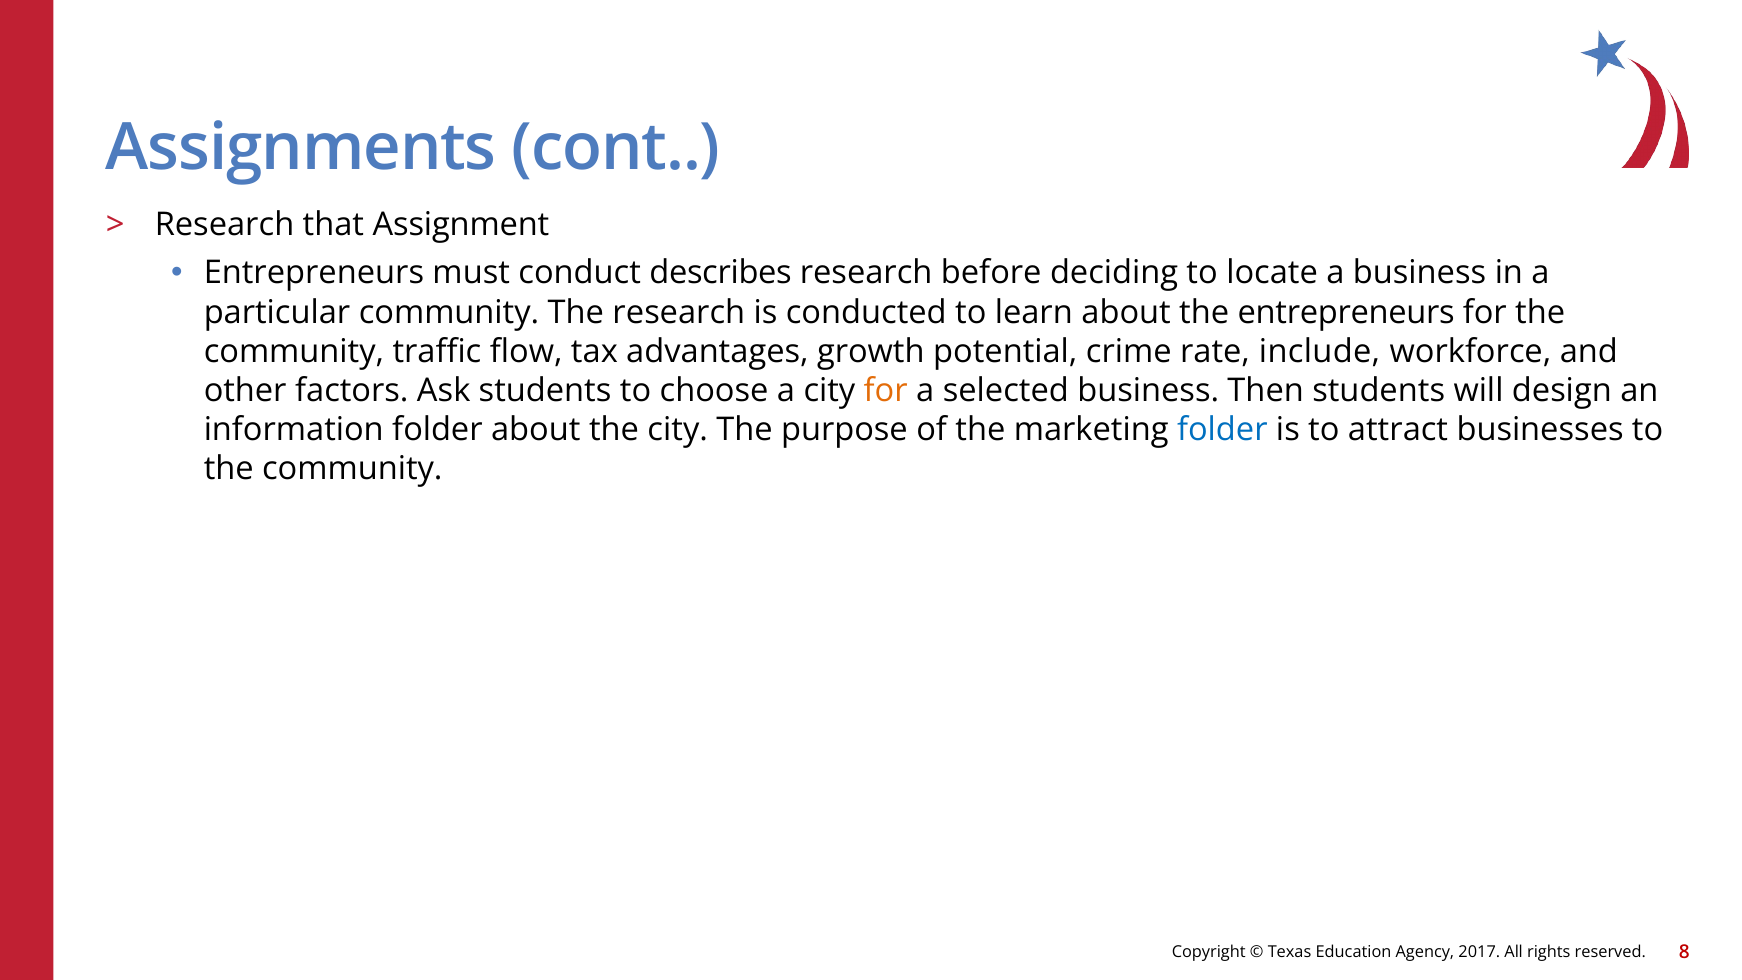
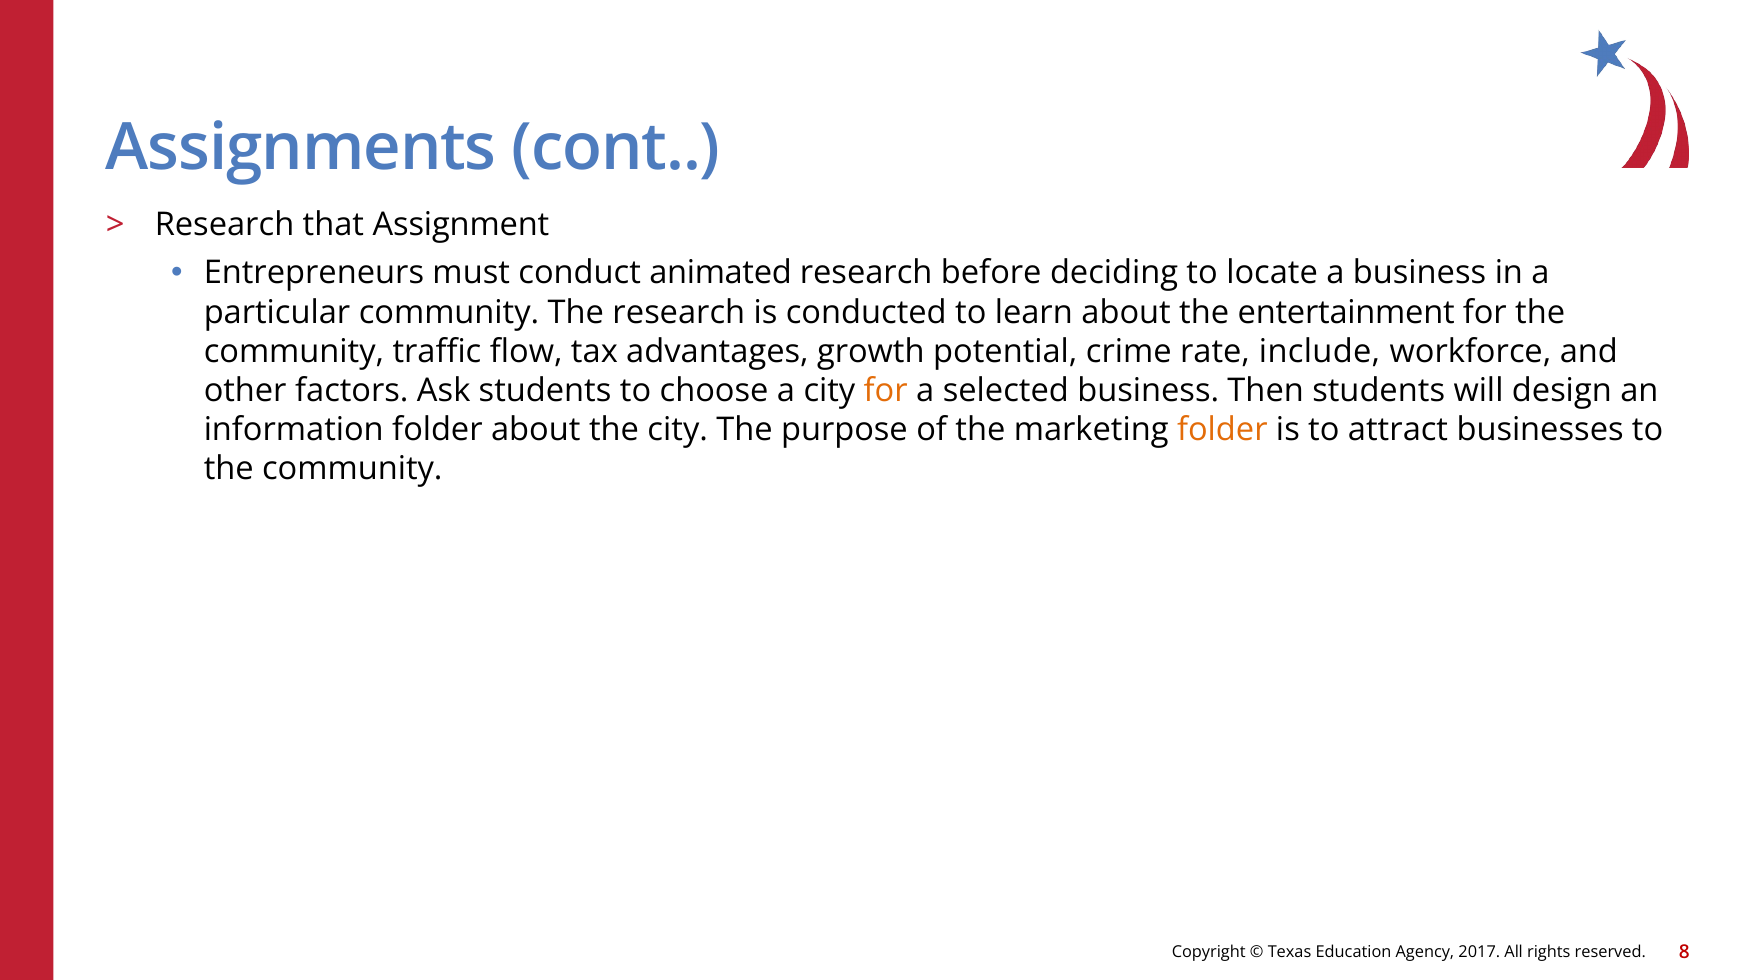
describes: describes -> animated
the entrepreneurs: entrepreneurs -> entertainment
folder at (1222, 430) colour: blue -> orange
